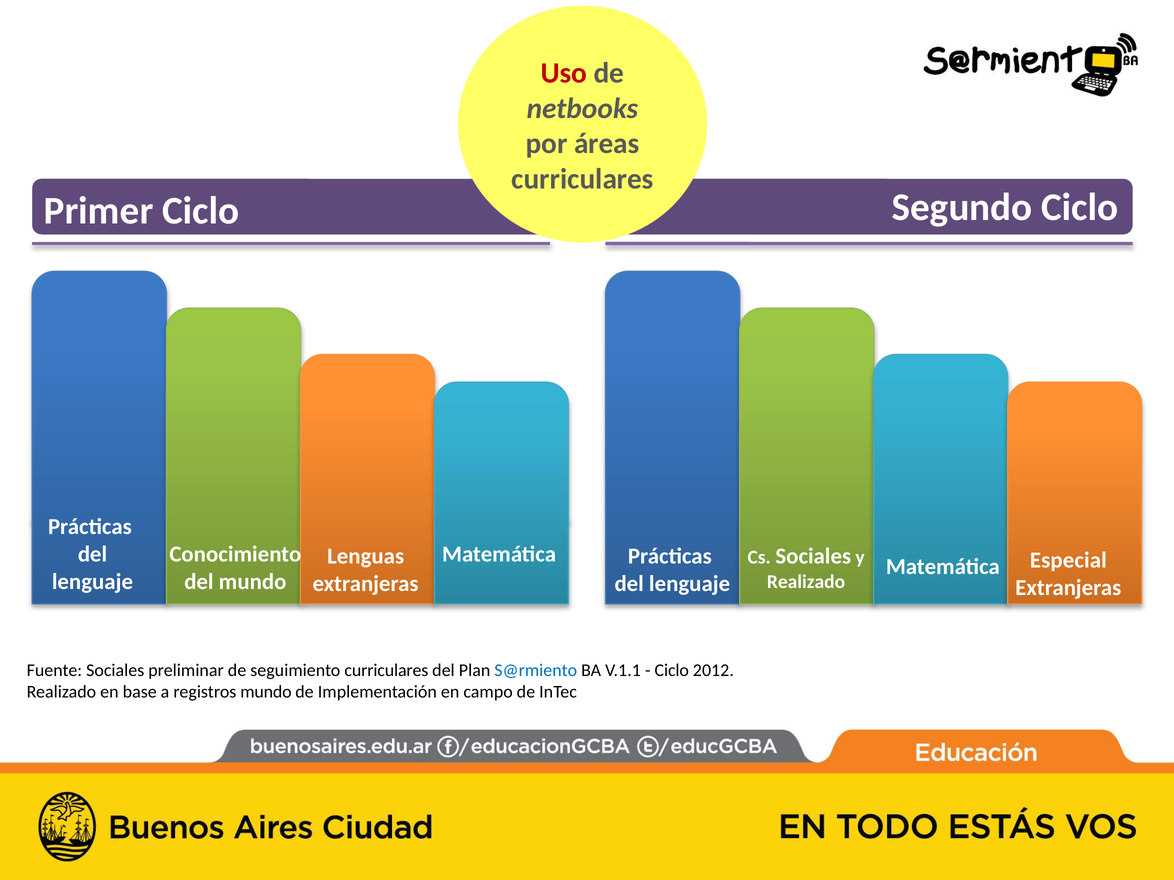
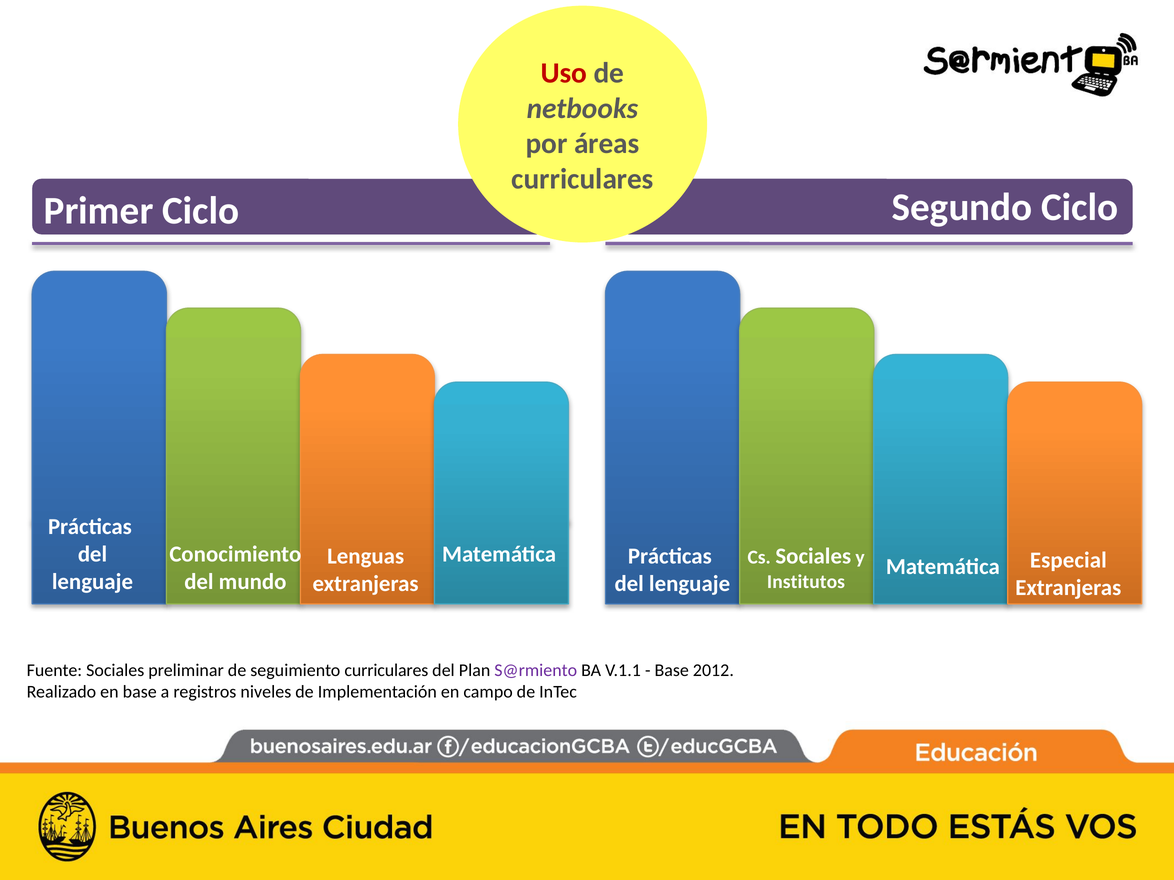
Realizado at (806, 582): Realizado -> Institutos
S@rmiento colour: blue -> purple
Ciclo at (672, 671): Ciclo -> Base
registros mundo: mundo -> niveles
